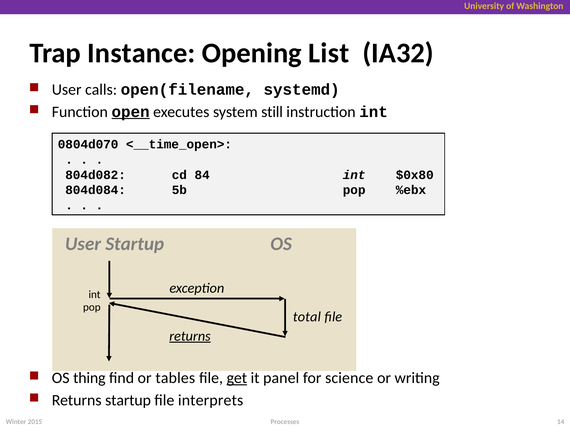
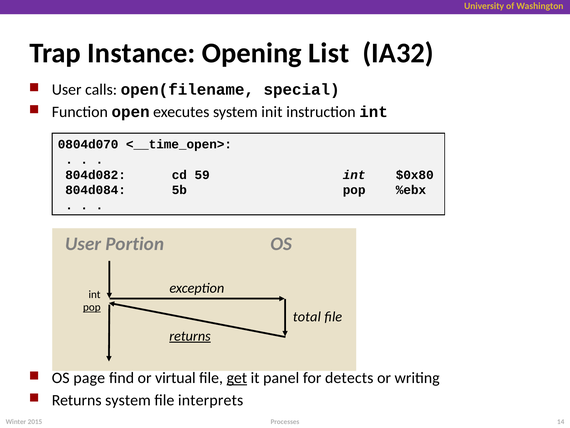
systemd: systemd -> special
open underline: present -> none
still: still -> init
84: 84 -> 59
User Startup: Startup -> Portion
pop at (92, 307) underline: none -> present
thing: thing -> page
tables: tables -> virtual
science: science -> detects
Returns startup: startup -> system
